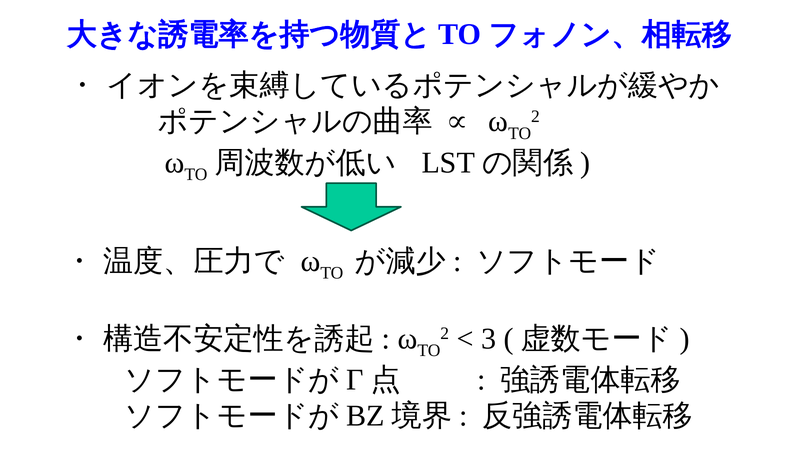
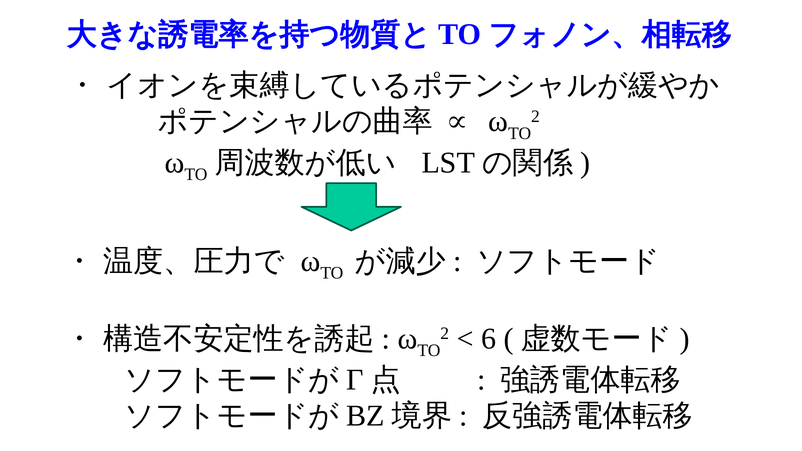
3: 3 -> 6
